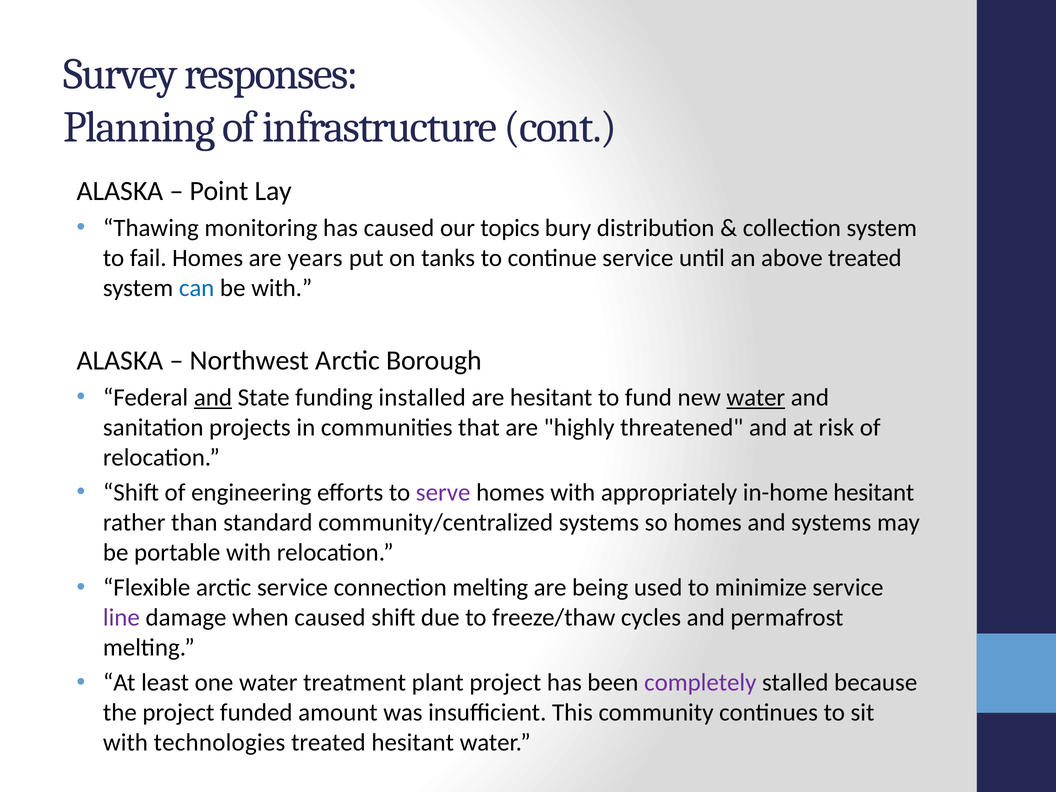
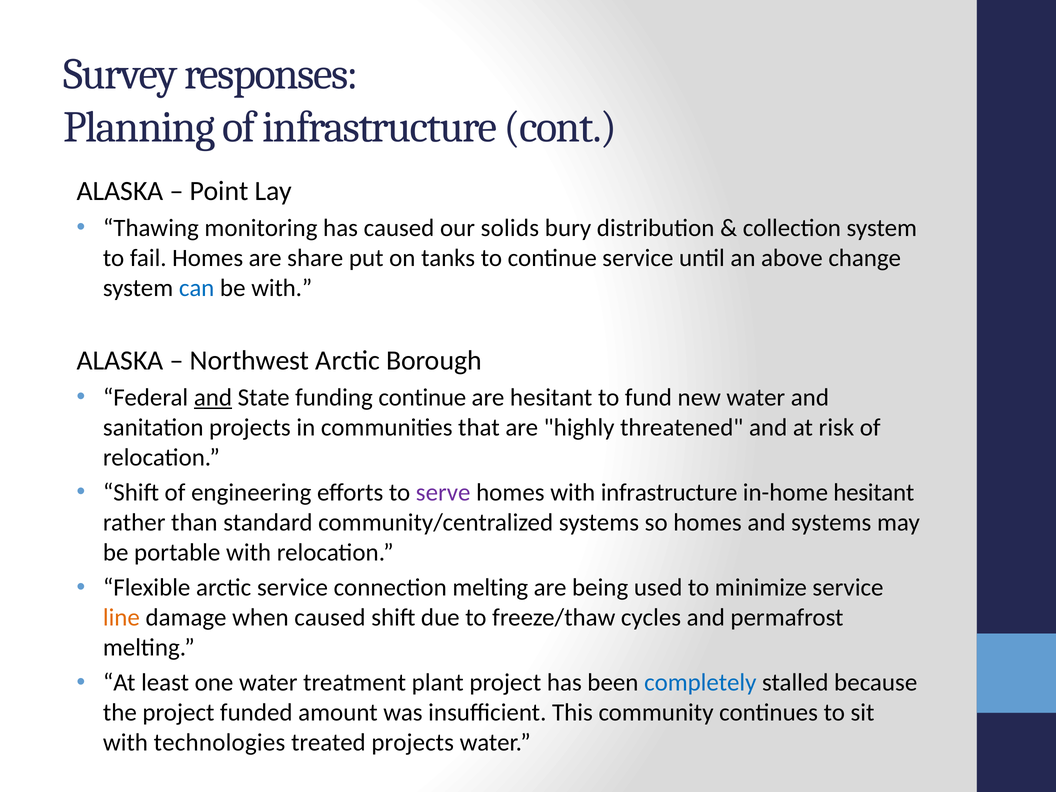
topics: topics -> solids
years: years -> share
above treated: treated -> change
funding installed: installed -> continue
water at (756, 397) underline: present -> none
with appropriately: appropriately -> infrastructure
line colour: purple -> orange
completely colour: purple -> blue
treated hesitant: hesitant -> projects
